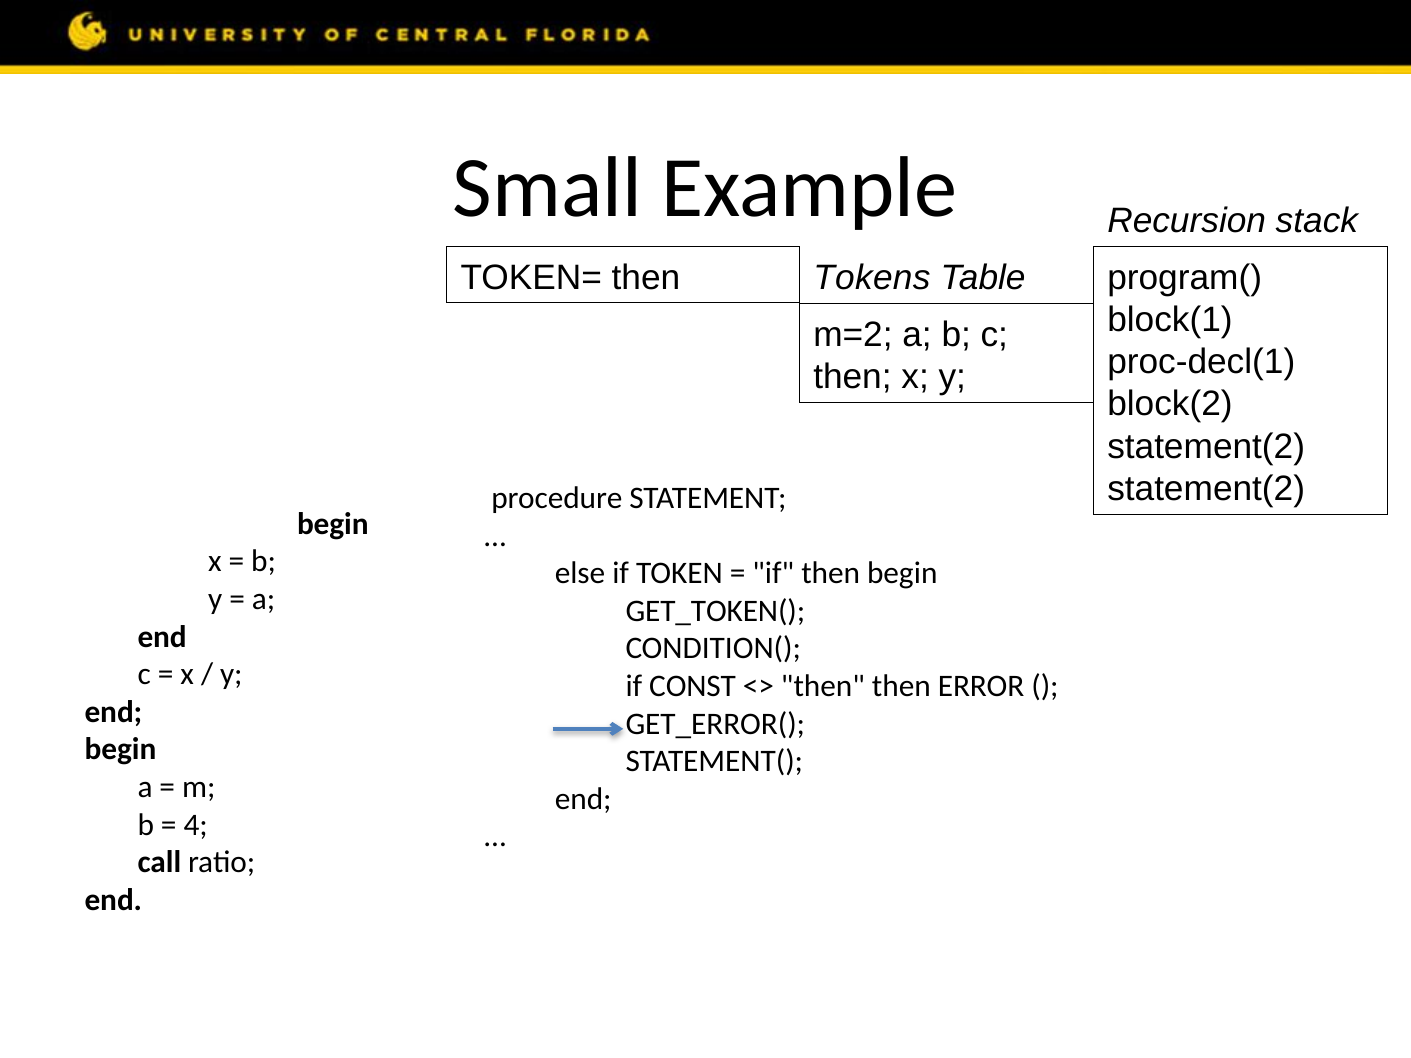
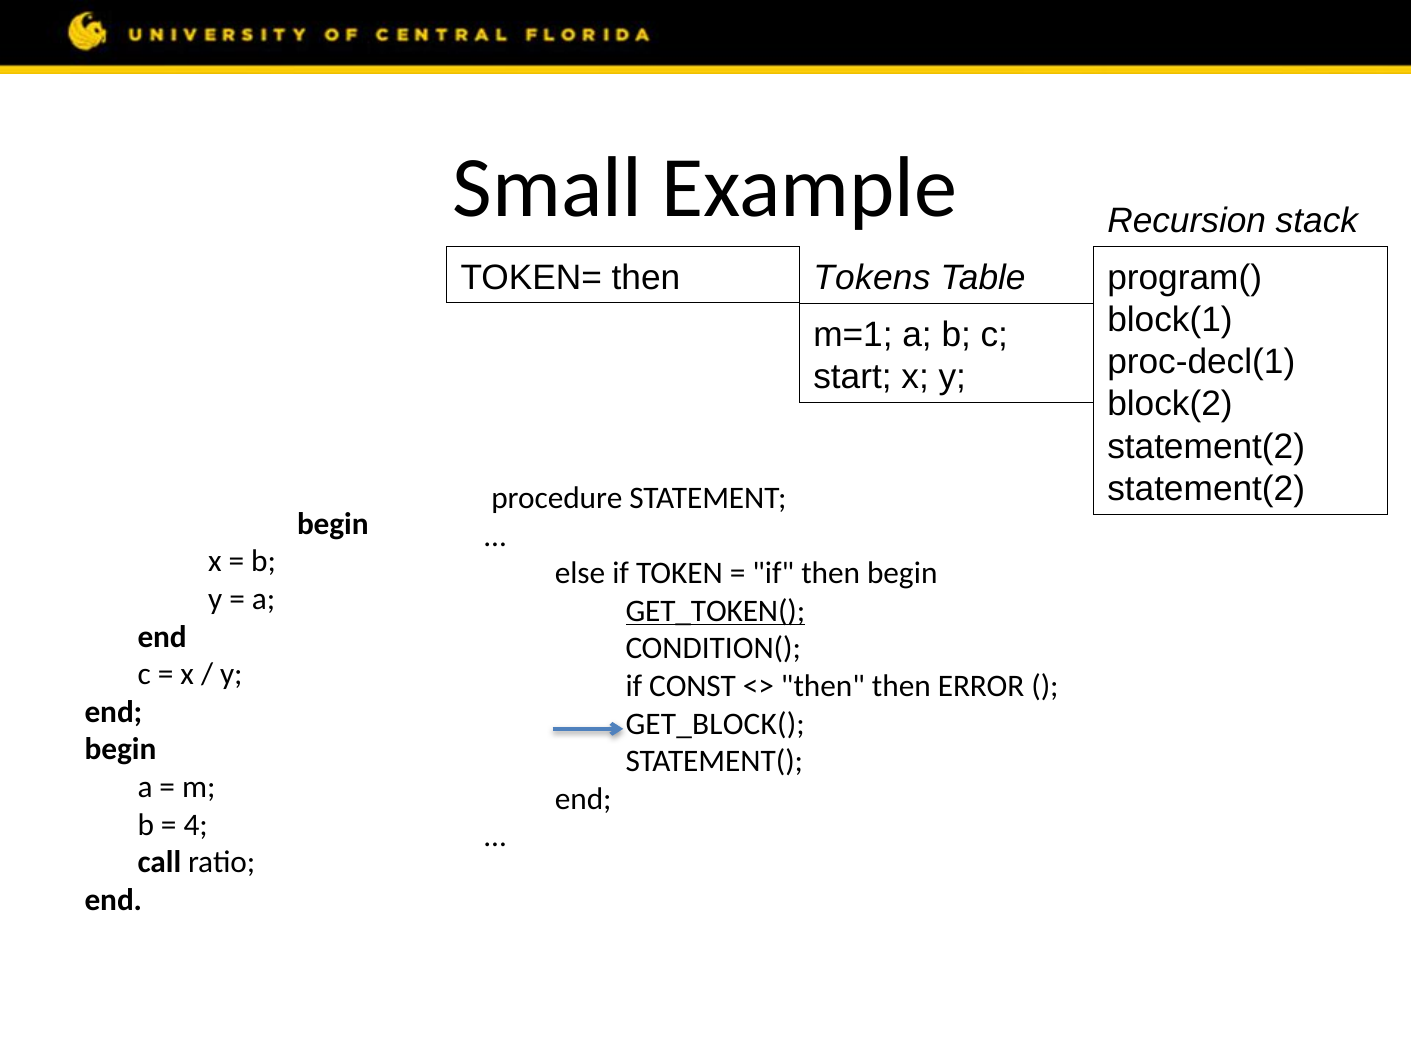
m=2: m=2 -> m=1
then at (852, 377): then -> start
GET_TOKEN( underline: none -> present
GET_ERROR(: GET_ERROR( -> GET_BLOCK(
